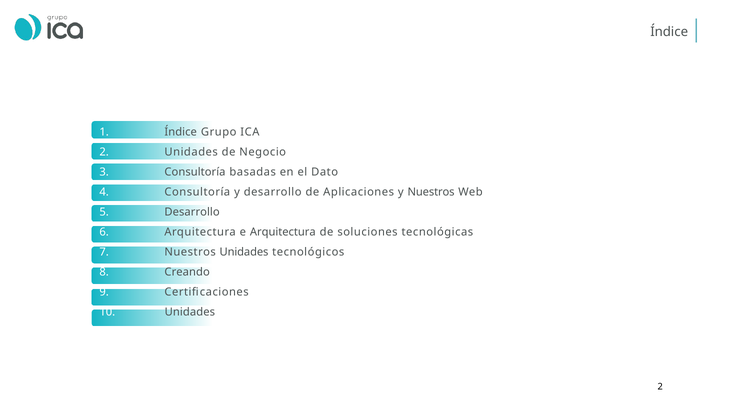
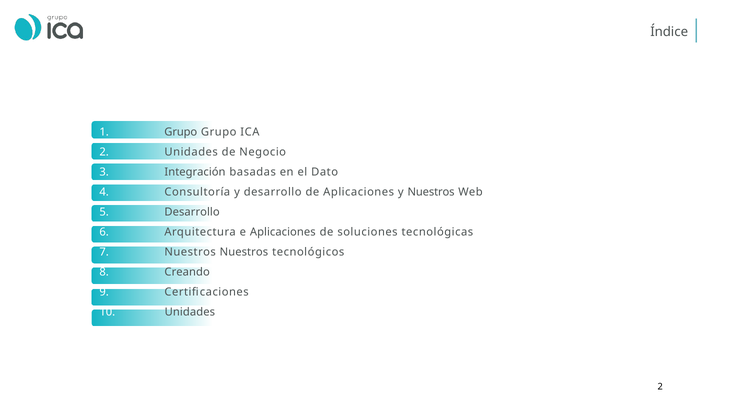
Índice at (181, 132): Índice -> Grupo
Consultoría at (195, 172): Consultoría -> Integración
e Arquitectura: Arquitectura -> Aplicaciones
Nuestros Unidades: Unidades -> Nuestros
